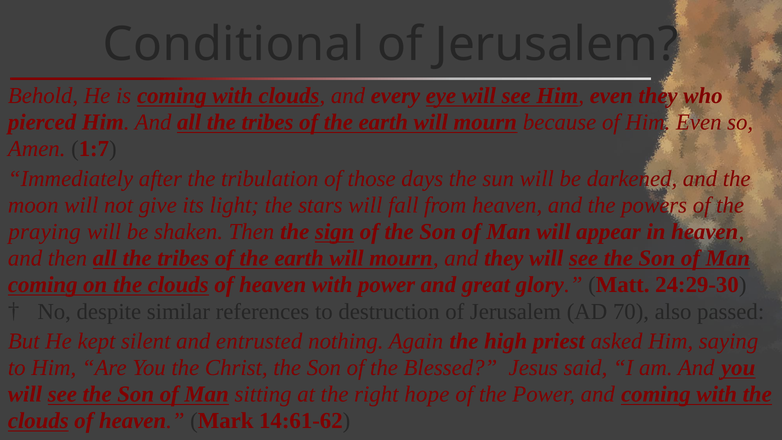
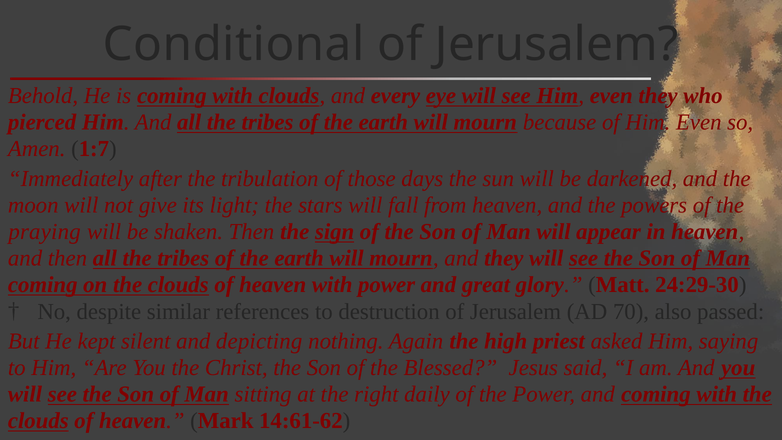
entrusted: entrusted -> depicting
hope: hope -> daily
